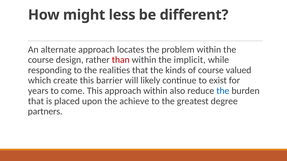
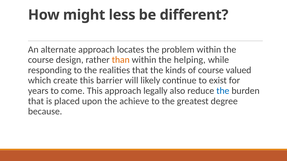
than colour: red -> orange
implicit: implicit -> helping
approach within: within -> legally
partners: partners -> because
